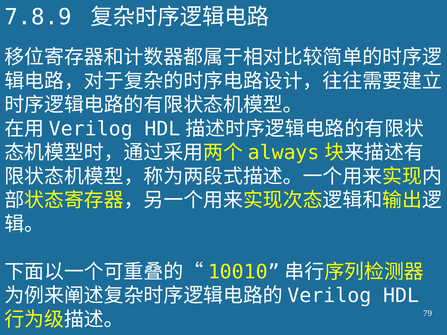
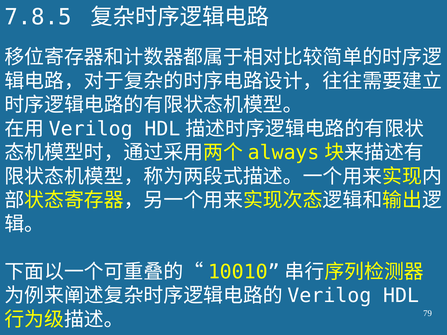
7.8.9: 7.8.9 -> 7.8.5
